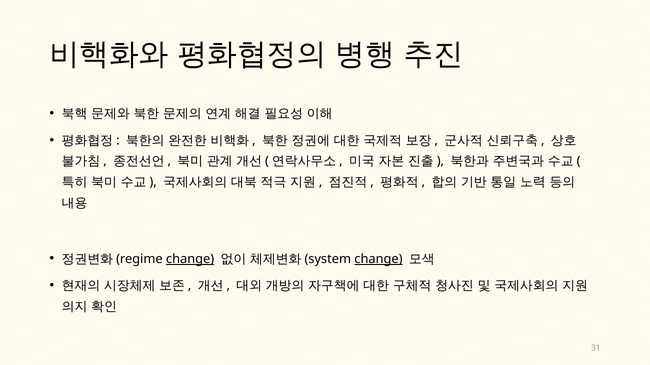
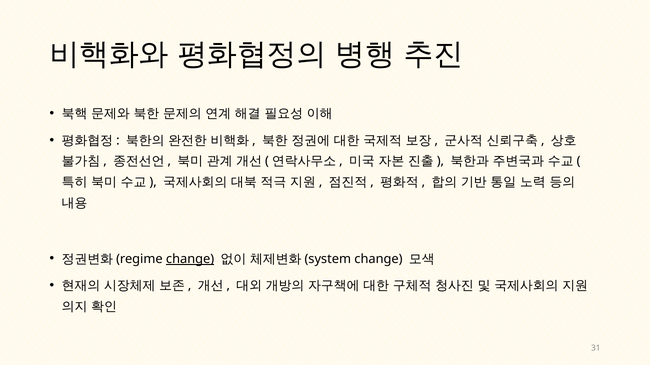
change at (378, 259) underline: present -> none
